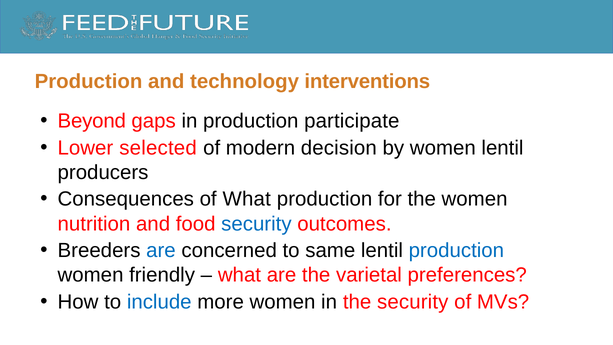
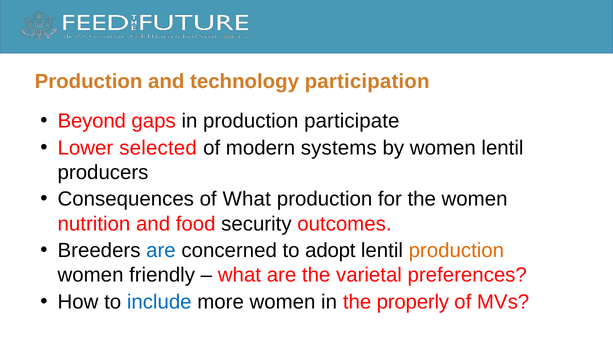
interventions: interventions -> participation
decision: decision -> systems
security at (256, 224) colour: blue -> black
same: same -> adopt
production at (456, 250) colour: blue -> orange
the security: security -> properly
